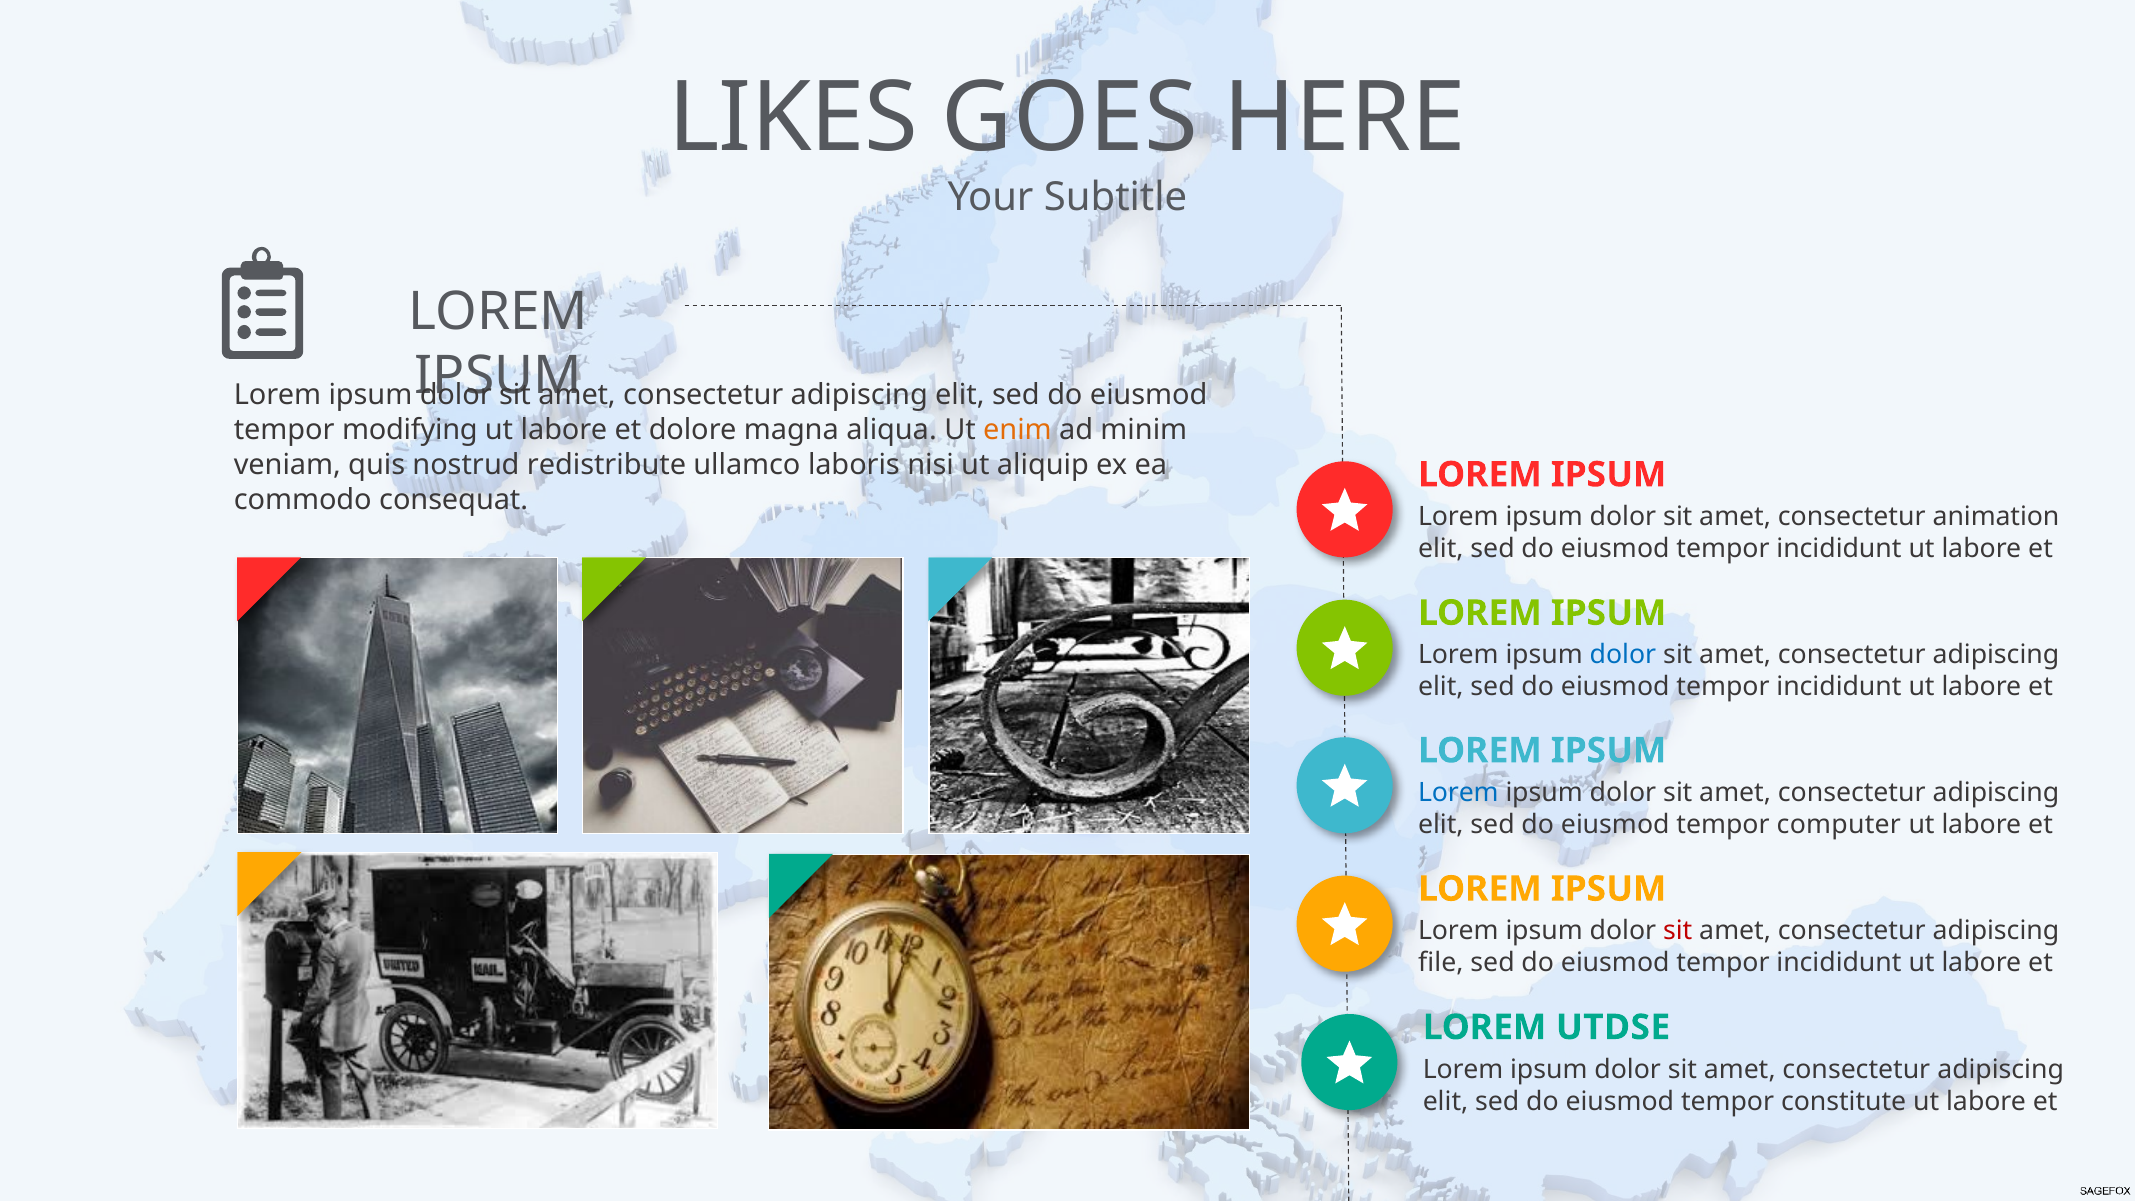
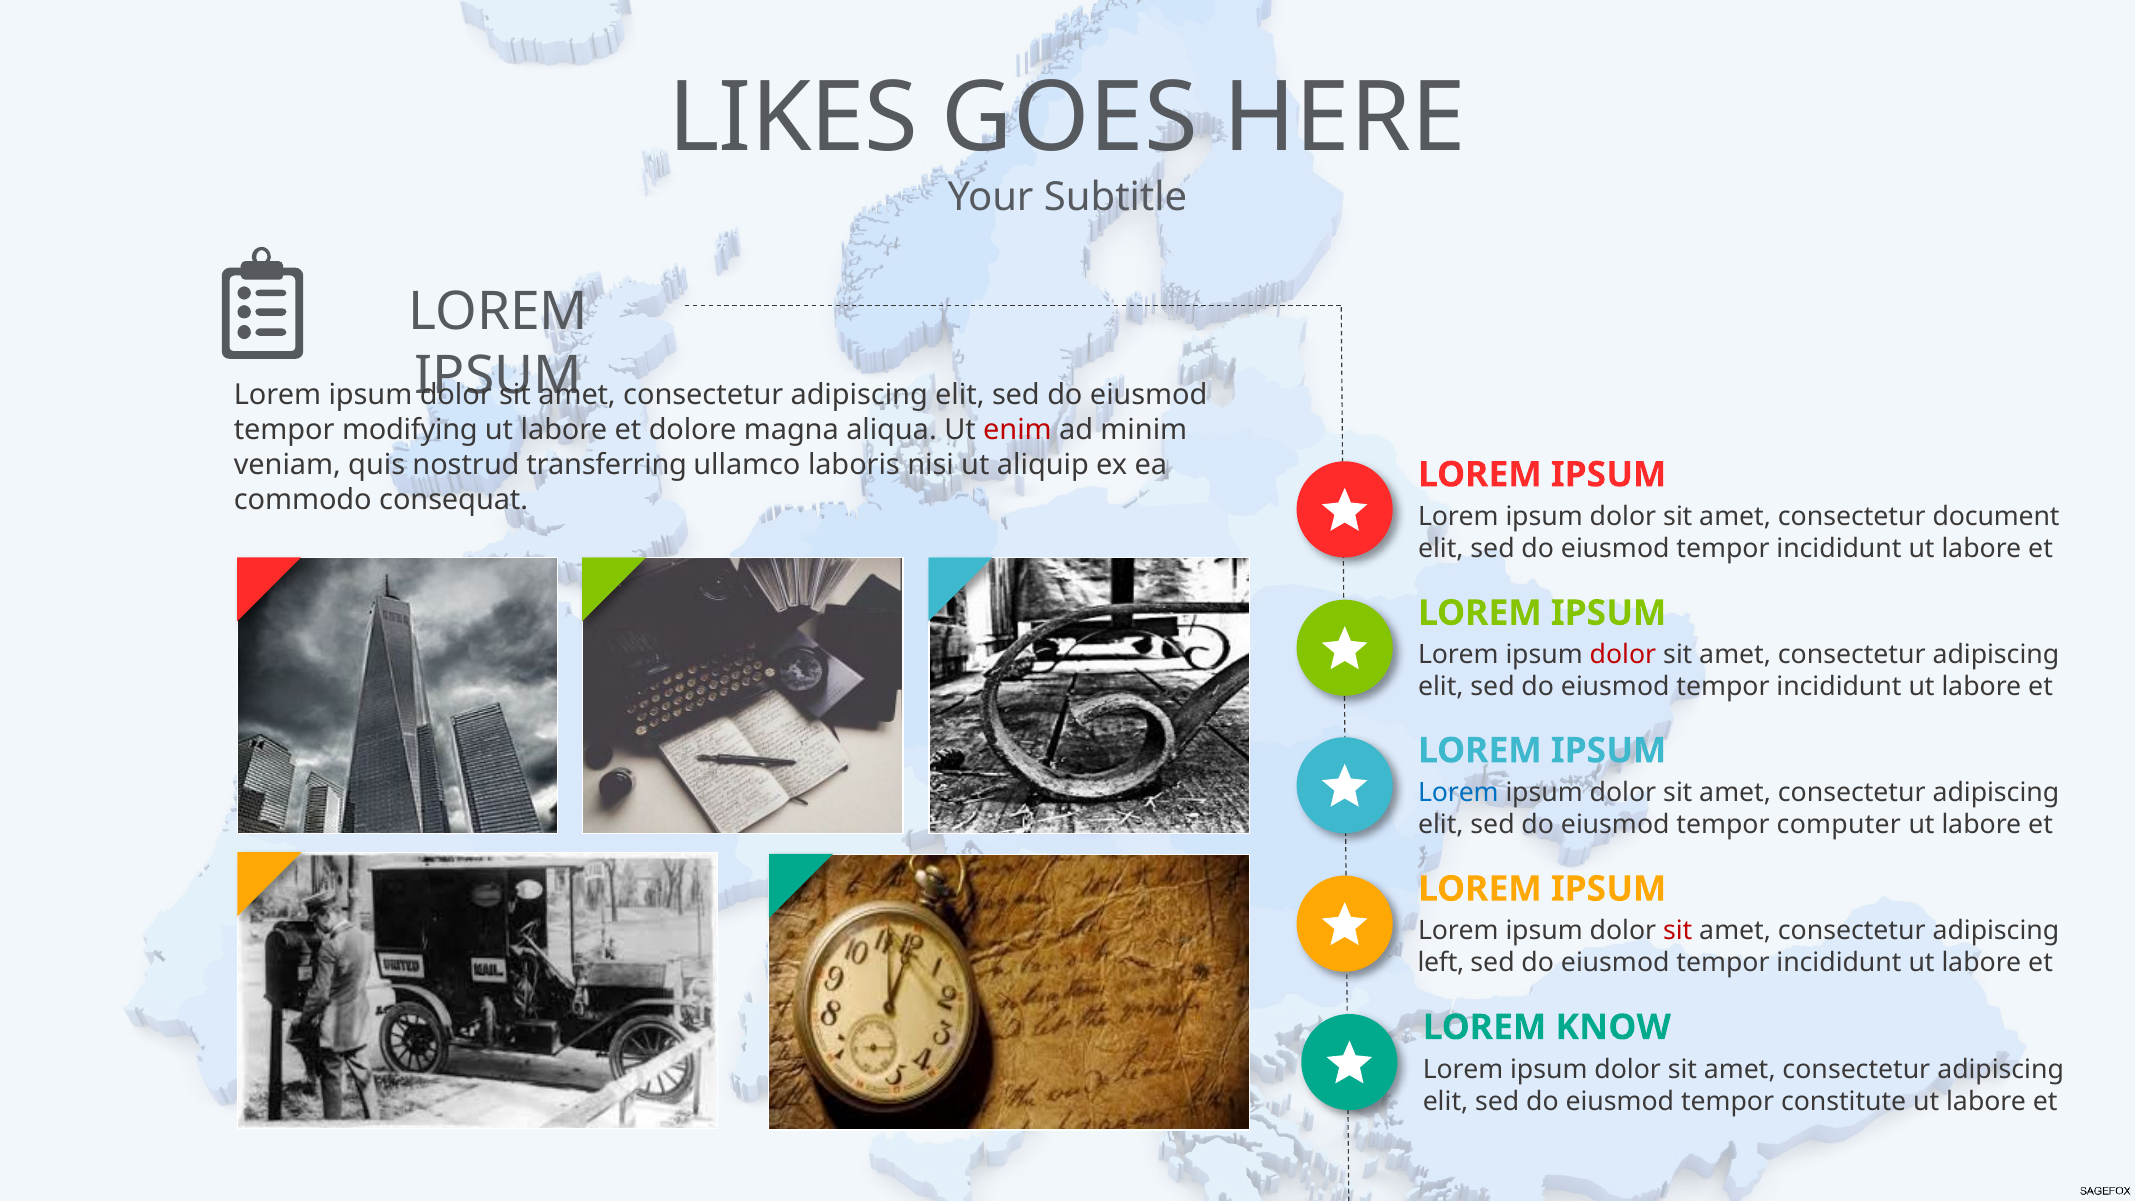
enim colour: orange -> red
redistribute: redistribute -> transferring
animation: animation -> document
dolor at (1623, 655) colour: blue -> red
file: file -> left
UTDSE: UTDSE -> KNOW
